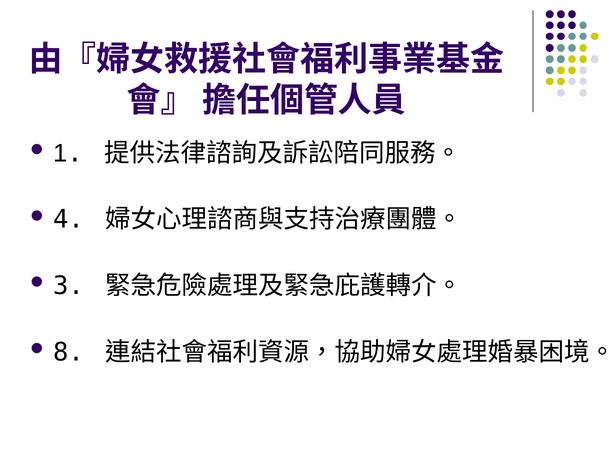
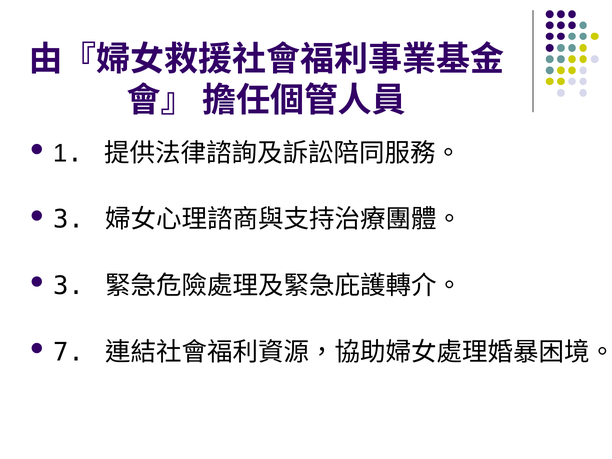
4 at (68, 220): 4 -> 3
8: 8 -> 7
